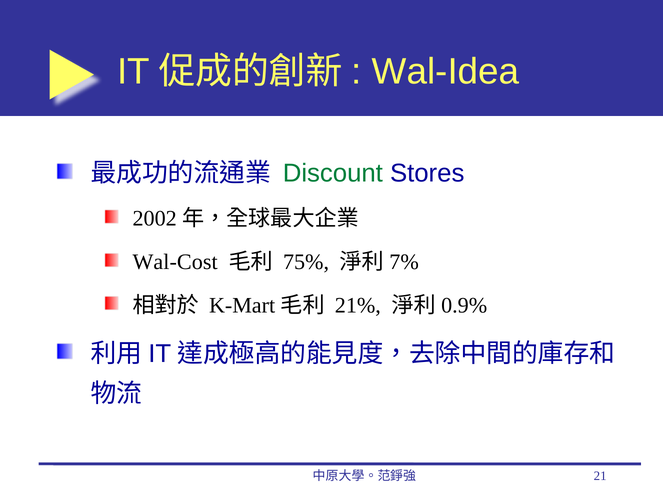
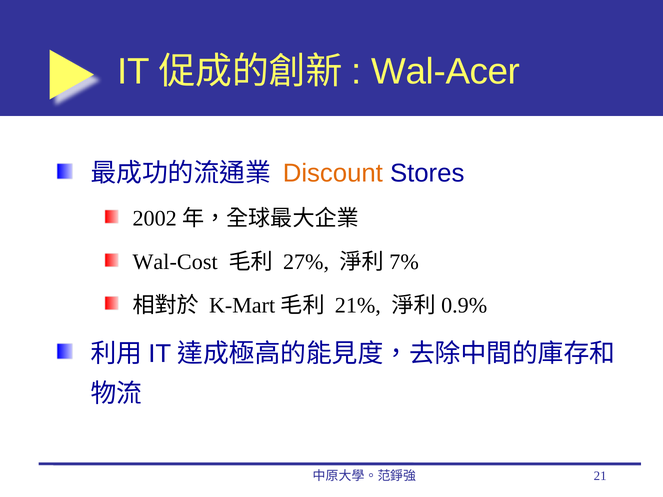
Wal-Idea: Wal-Idea -> Wal-Acer
Discount colour: green -> orange
75%: 75% -> 27%
